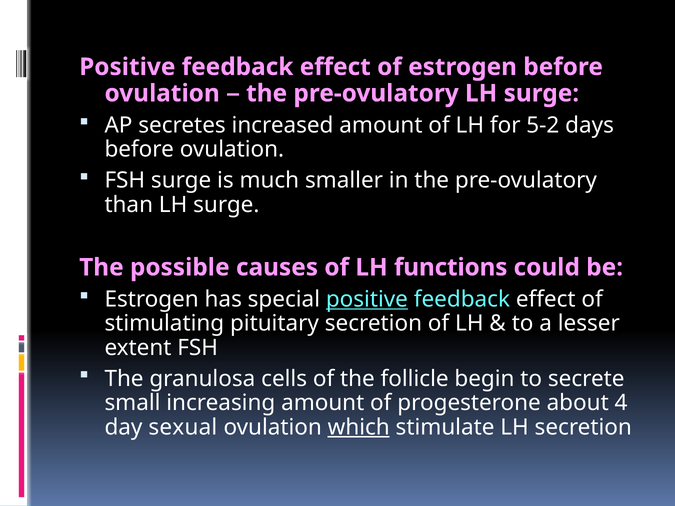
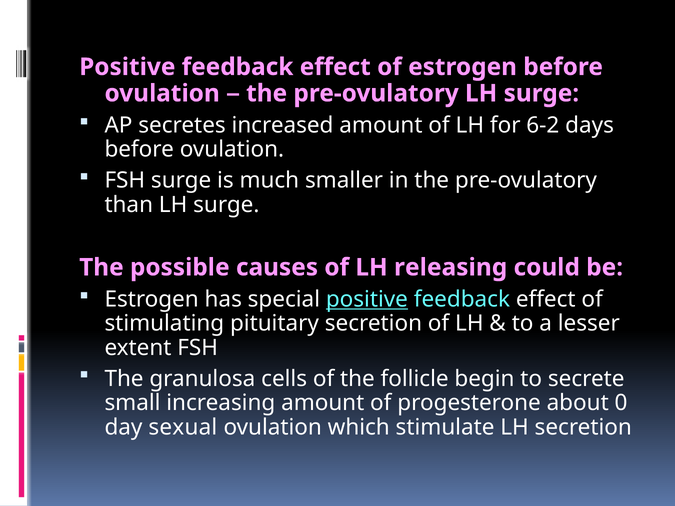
5-2: 5-2 -> 6-2
functions: functions -> releasing
4: 4 -> 0
which underline: present -> none
